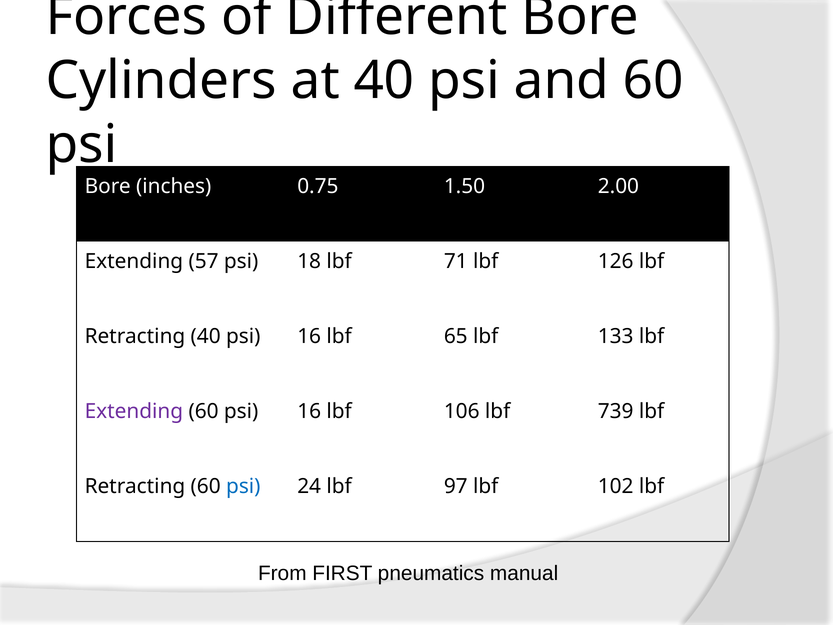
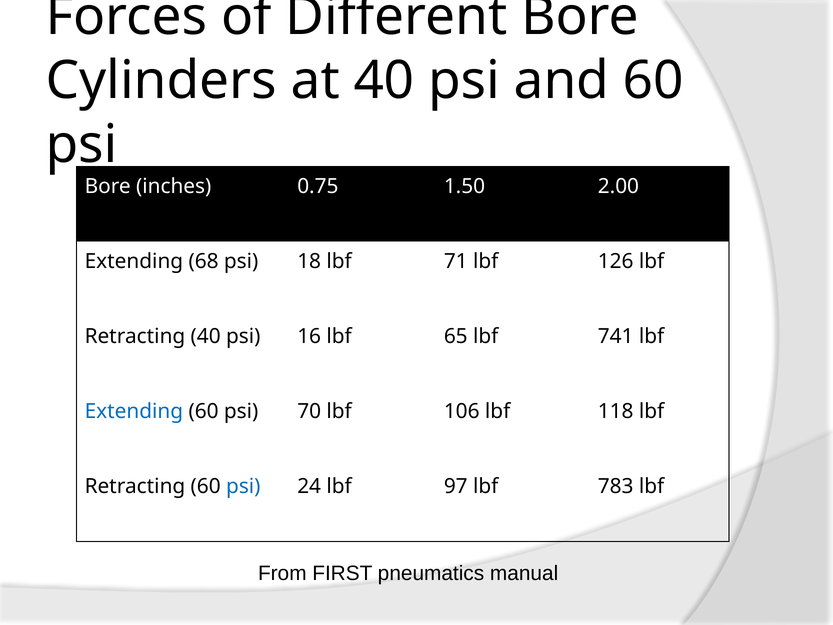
57: 57 -> 68
133: 133 -> 741
Extending at (134, 411) colour: purple -> blue
60 psi 16: 16 -> 70
739: 739 -> 118
102: 102 -> 783
